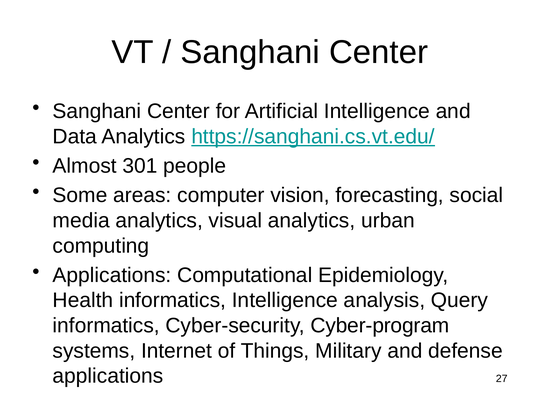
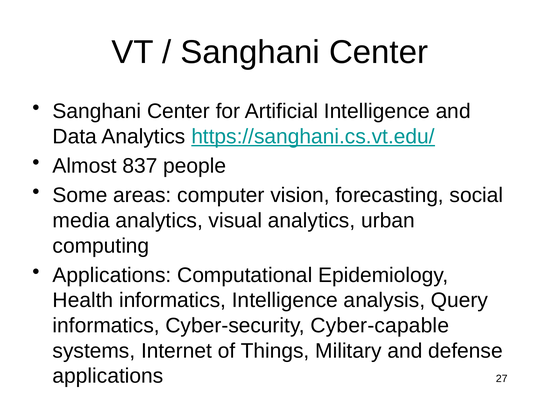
301: 301 -> 837
Cyber-program: Cyber-program -> Cyber-capable
